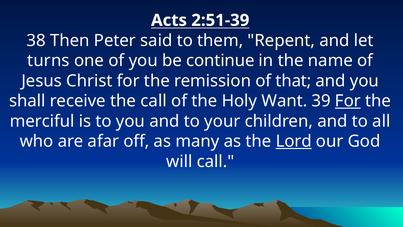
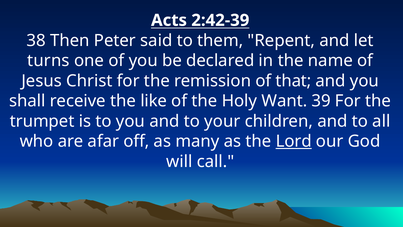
2:51-39: 2:51-39 -> 2:42-39
continue: continue -> declared
the call: call -> like
For at (348, 101) underline: present -> none
merciful: merciful -> trumpet
